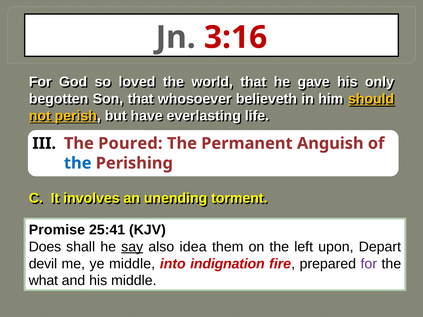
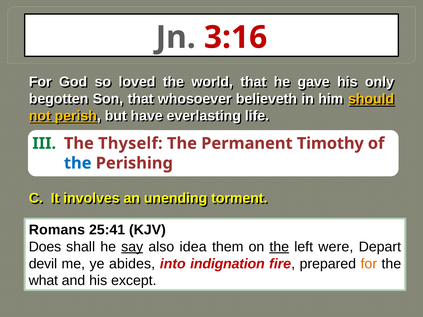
III colour: black -> green
Poured: Poured -> Thyself
Anguish: Anguish -> Timothy
Promise: Promise -> Romans
the at (279, 247) underline: none -> present
upon: upon -> were
ye middle: middle -> abides
for at (369, 264) colour: purple -> orange
his middle: middle -> except
